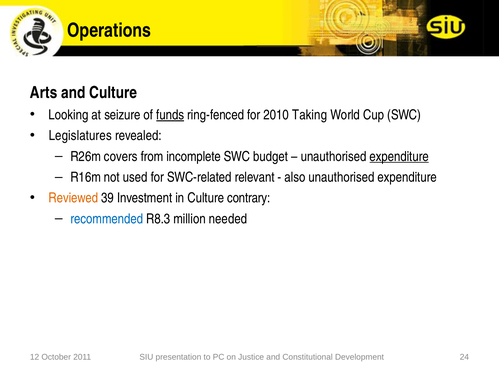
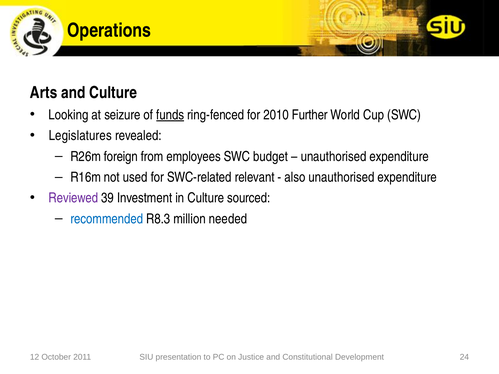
Taking: Taking -> Further
covers: covers -> foreign
incomplete: incomplete -> employees
expenditure at (399, 157) underline: present -> none
Reviewed colour: orange -> purple
contrary: contrary -> sourced
